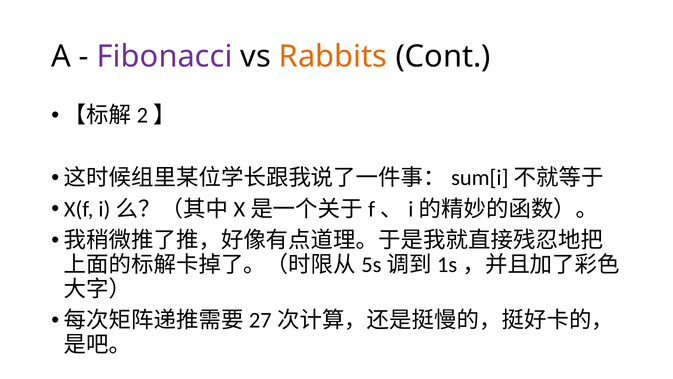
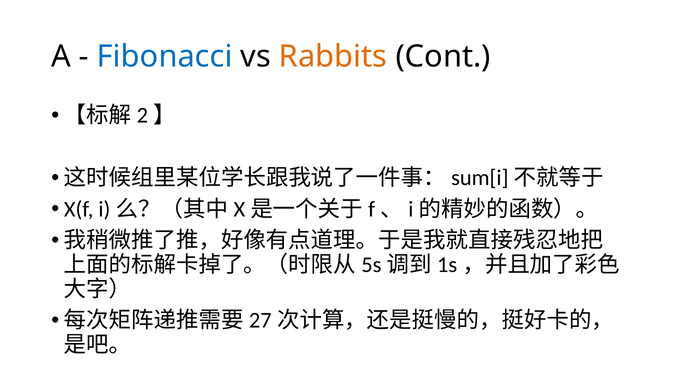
Fibonacci colour: purple -> blue
